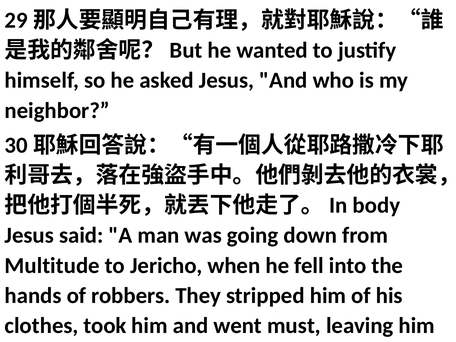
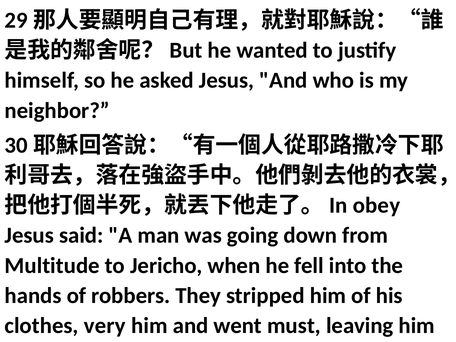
body: body -> obey
took: took -> very
